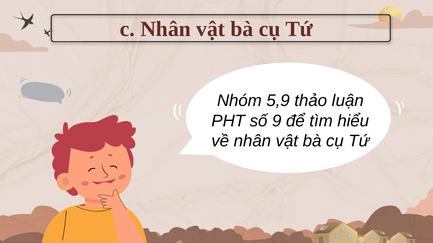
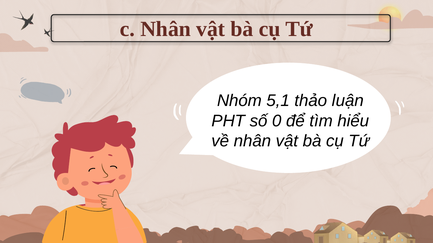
5,9: 5,9 -> 5,1
9: 9 -> 0
